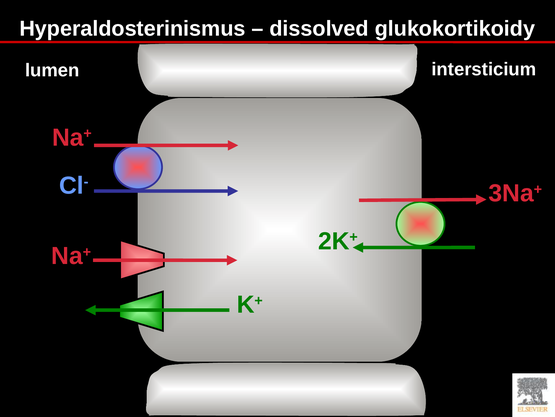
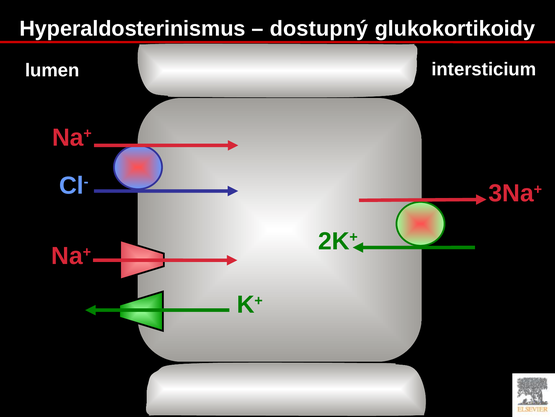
dissolved: dissolved -> dostupný
